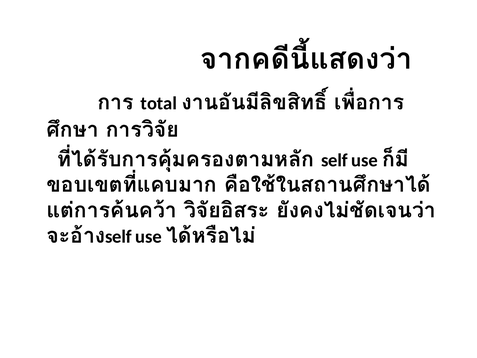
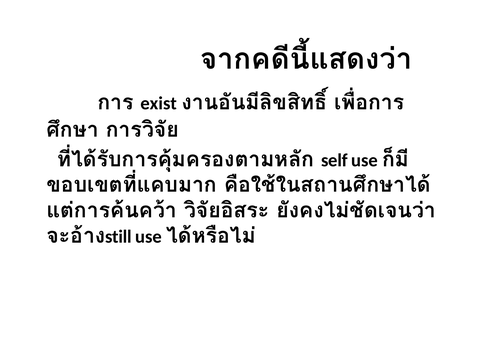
total: total -> exist
self at (118, 237): self -> still
